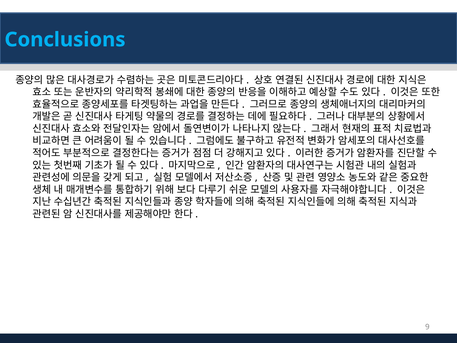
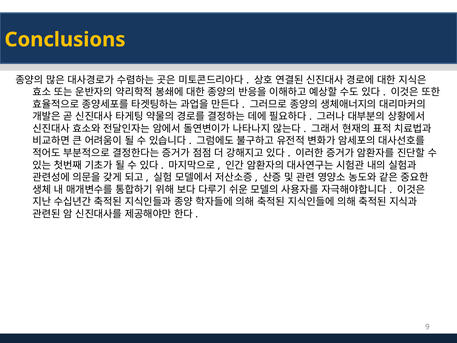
Conclusions colour: light blue -> yellow
